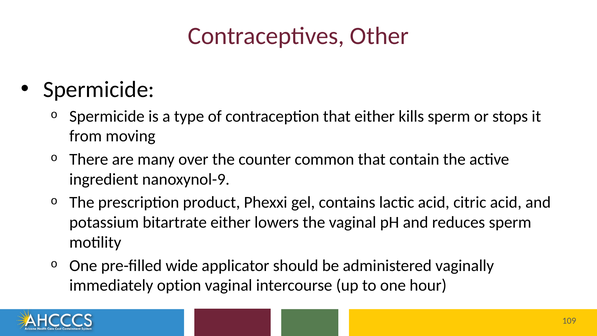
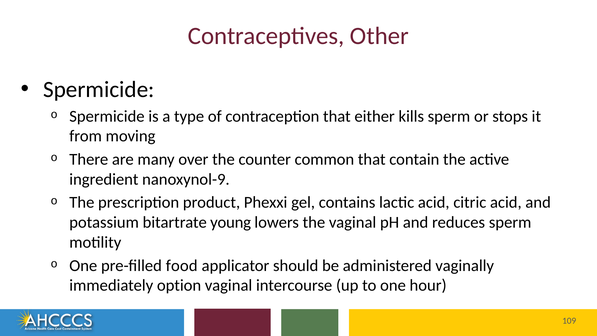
bitartrate either: either -> young
wide: wide -> food
